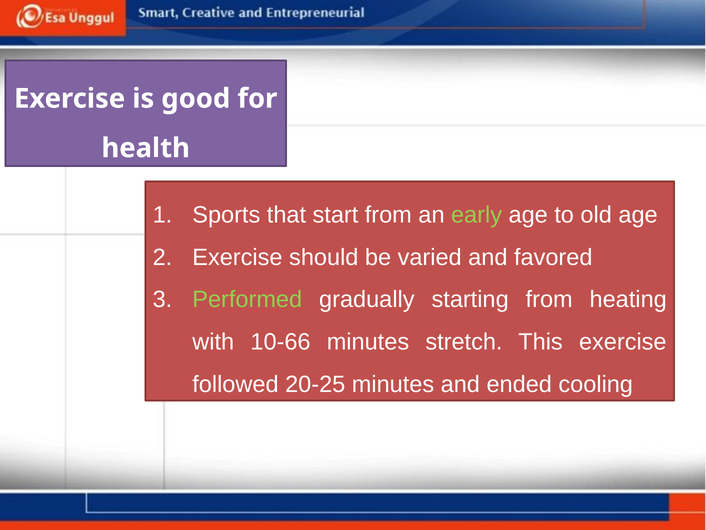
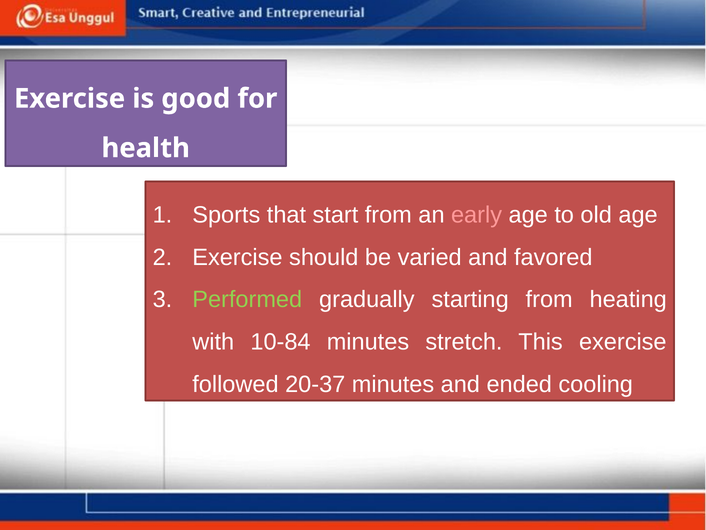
early colour: light green -> pink
10-66: 10-66 -> 10-84
20-25: 20-25 -> 20-37
